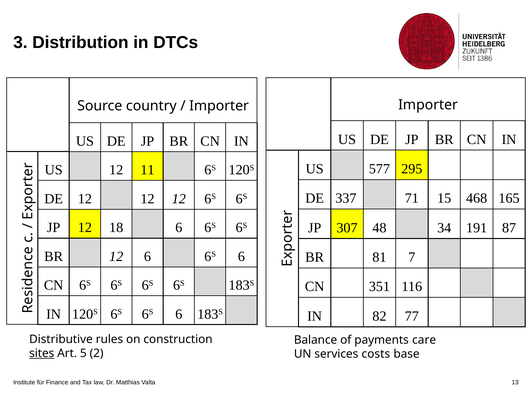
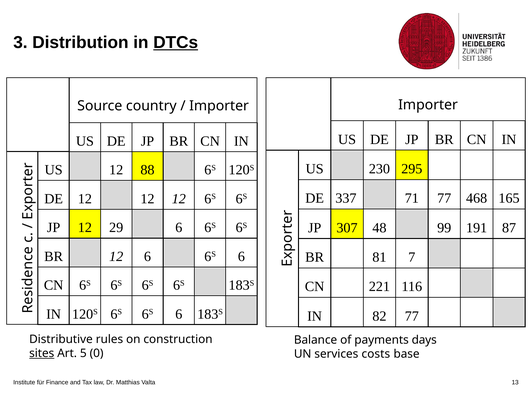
DTCs underline: none -> present
577: 577 -> 230
11: 11 -> 88
71 15: 15 -> 77
18: 18 -> 29
34: 34 -> 99
351: 351 -> 221
care: care -> days
2: 2 -> 0
